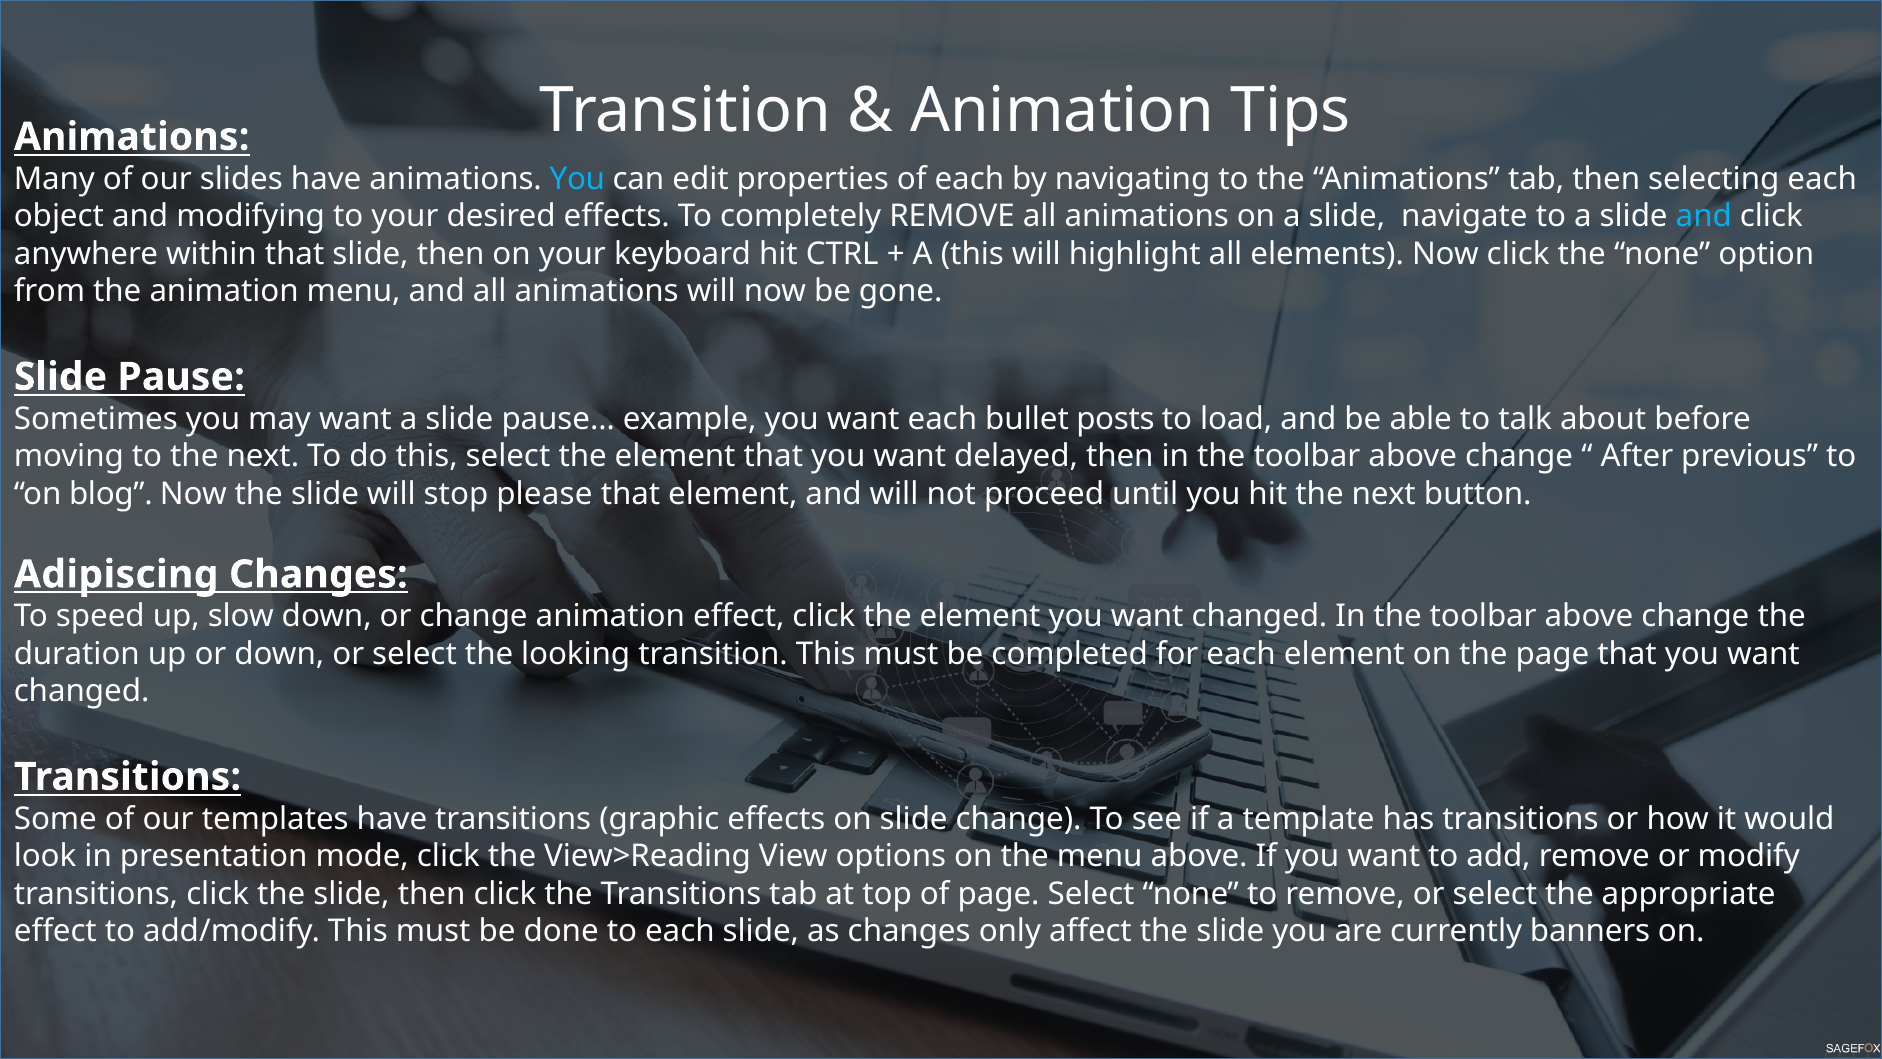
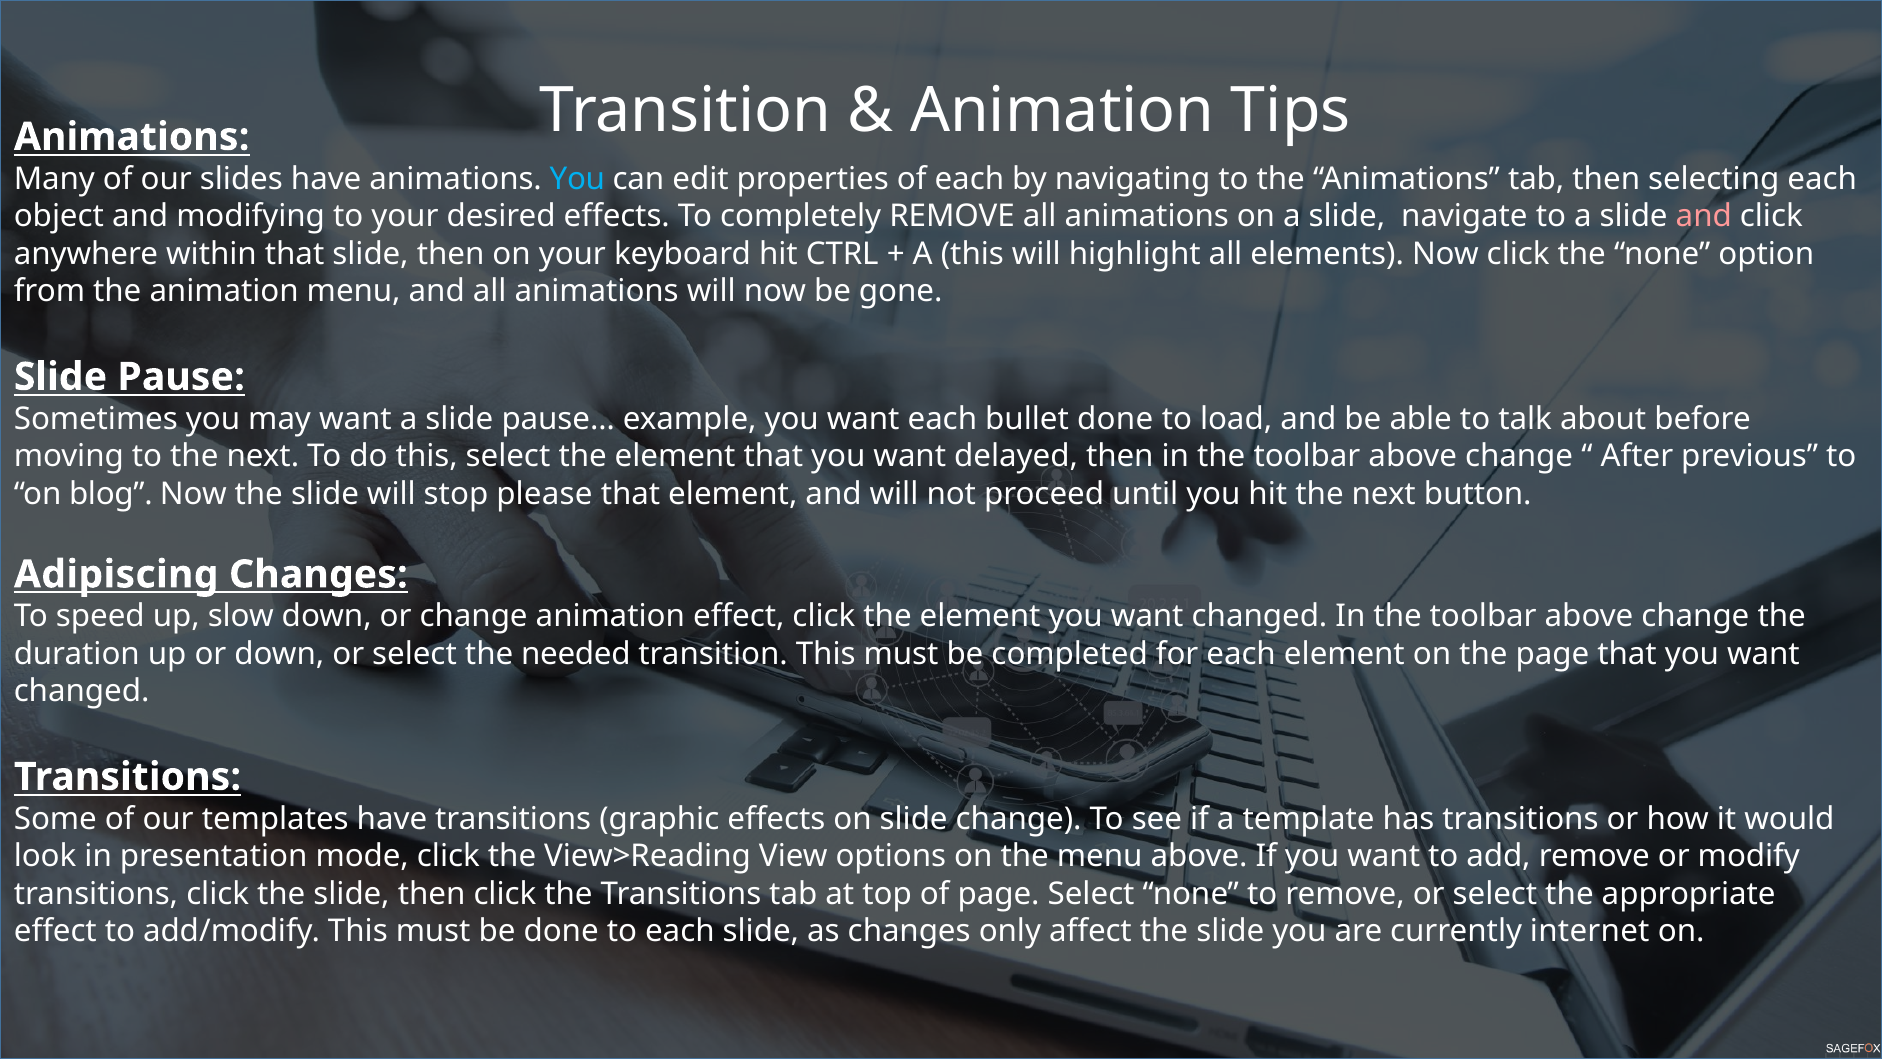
and at (1704, 216) colour: light blue -> pink
bullet posts: posts -> done
looking: looking -> needed
banners: banners -> internet
